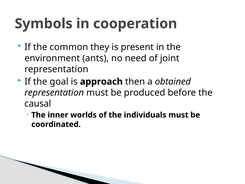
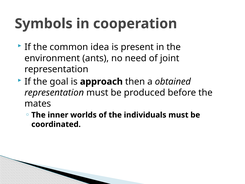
they: they -> idea
causal: causal -> mates
